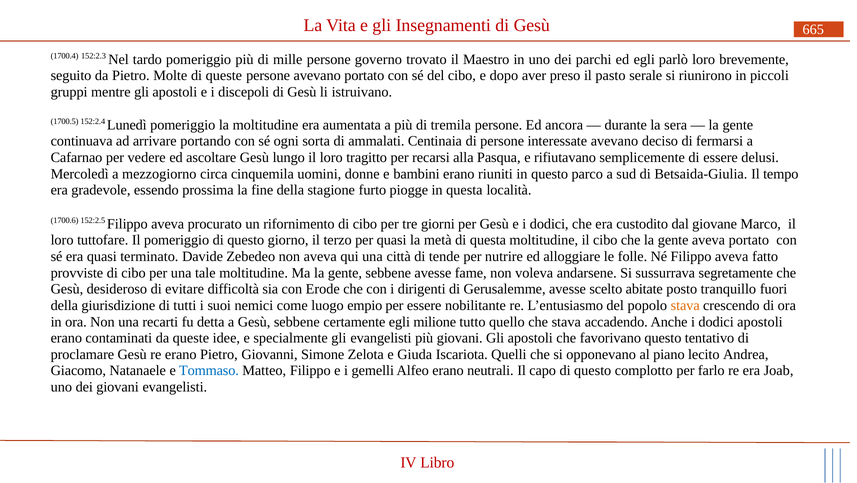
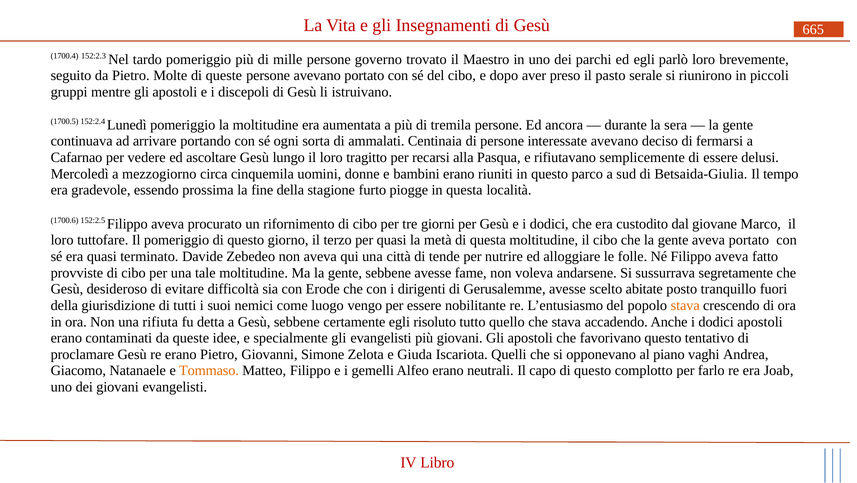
empio: empio -> vengo
recarti: recarti -> rifiuta
milione: milione -> risoluto
lecito: lecito -> vaghi
Tommaso colour: blue -> orange
